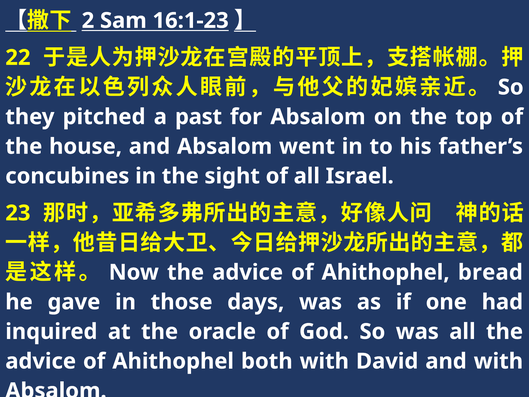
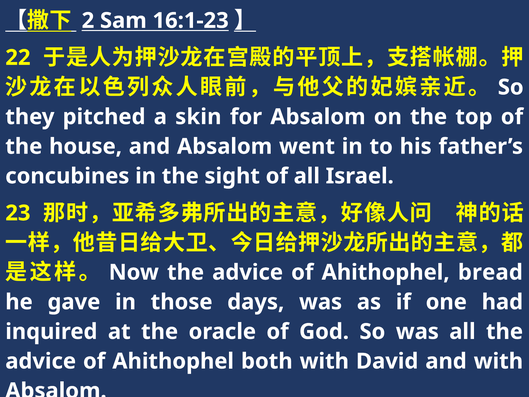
past: past -> skin
